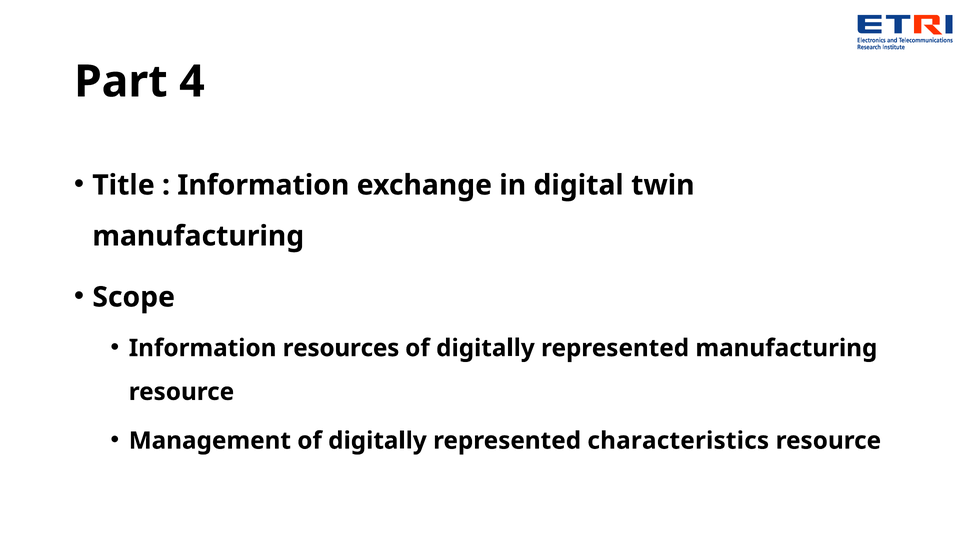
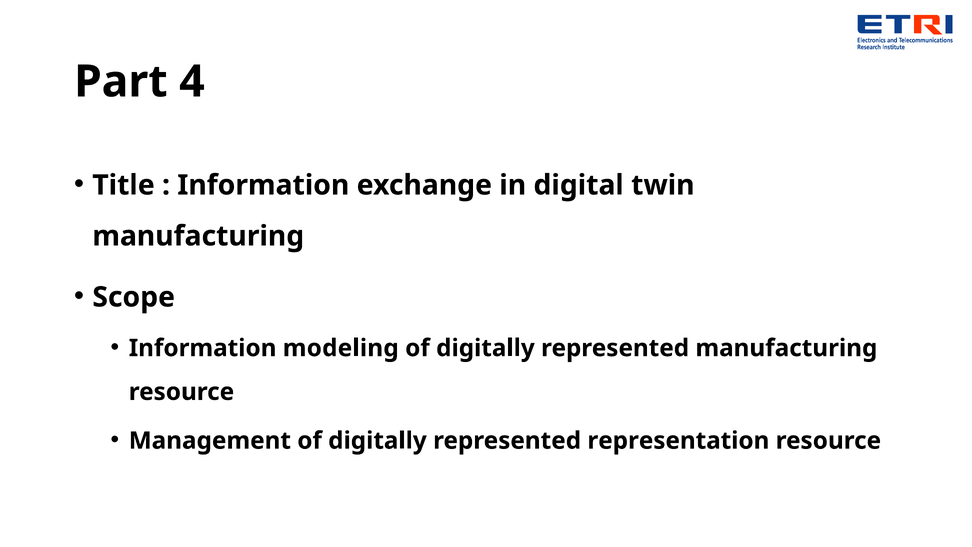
resources: resources -> modeling
characteristics: characteristics -> representation
